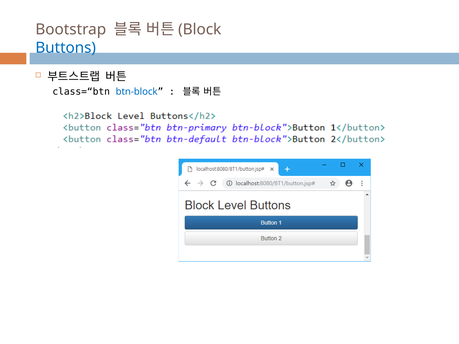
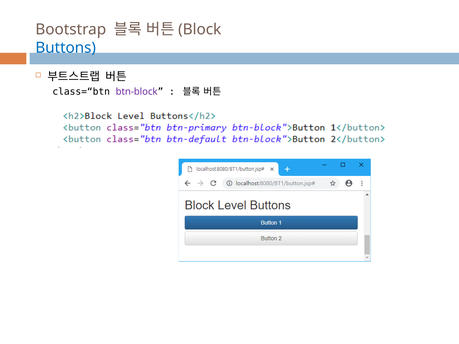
btn-block colour: blue -> purple
